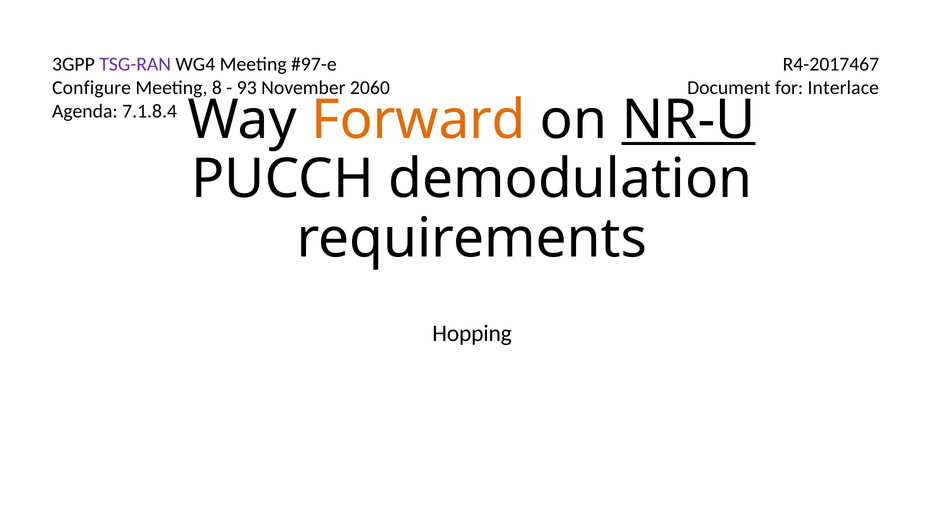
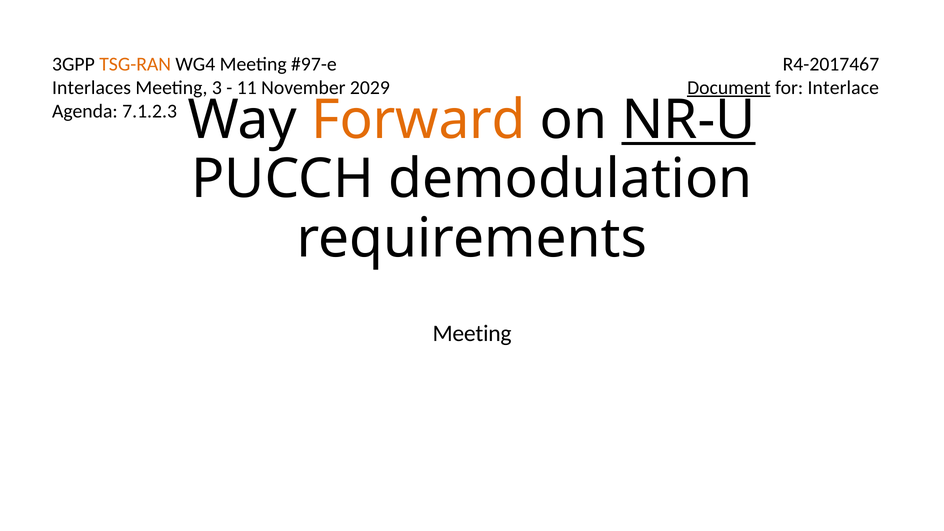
TSG-RAN colour: purple -> orange
Configure: Configure -> Interlaces
8: 8 -> 3
93: 93 -> 11
2060: 2060 -> 2029
Document underline: none -> present
7.1.8.4: 7.1.8.4 -> 7.1.2.3
Hopping at (472, 333): Hopping -> Meeting
